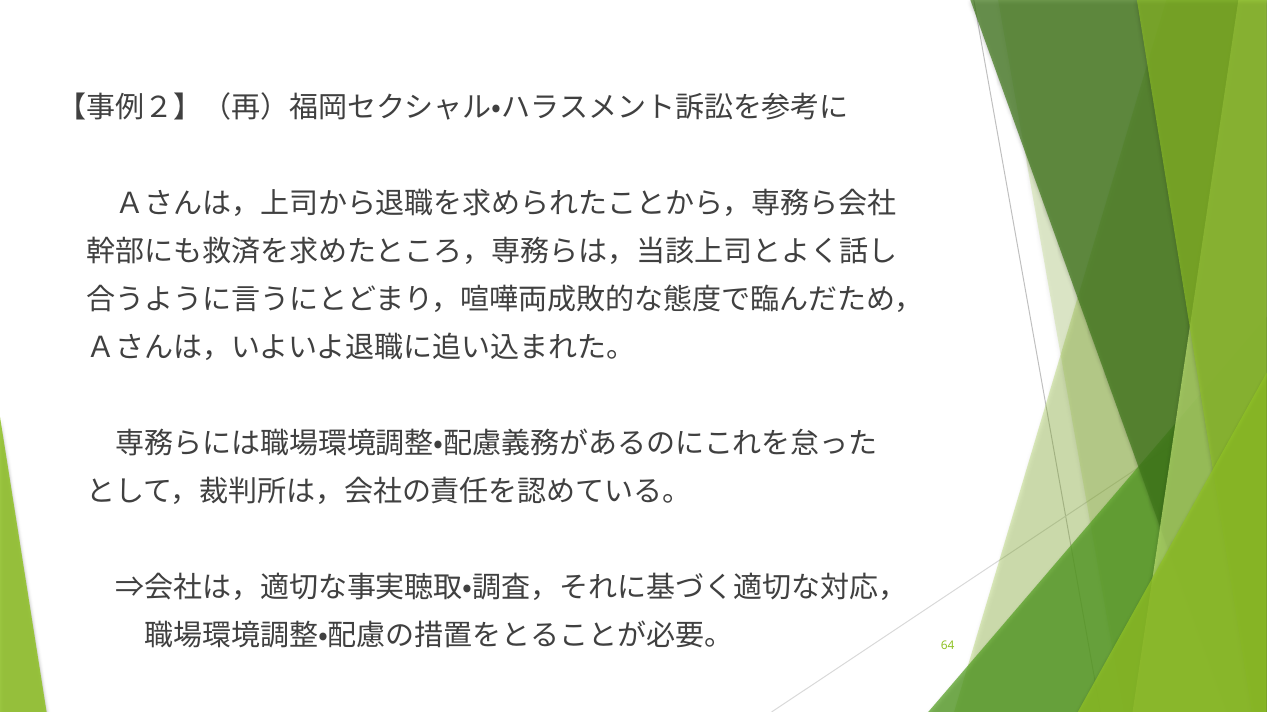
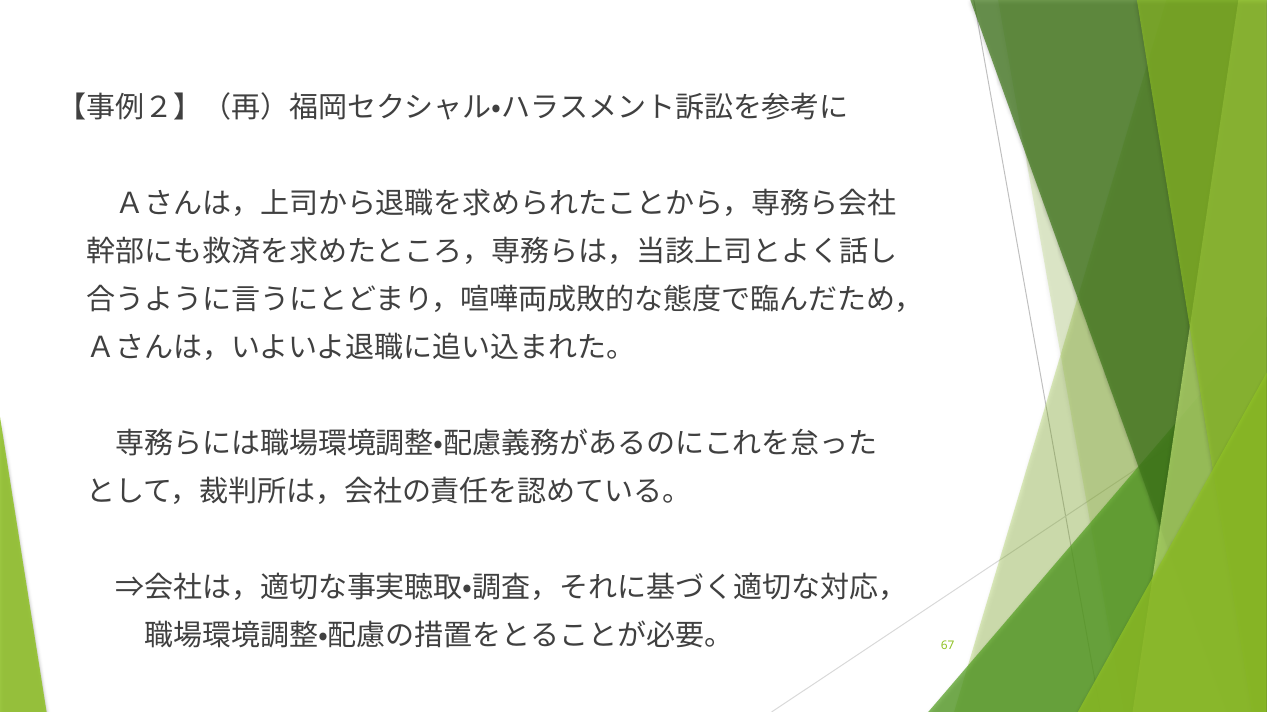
64: 64 -> 67
